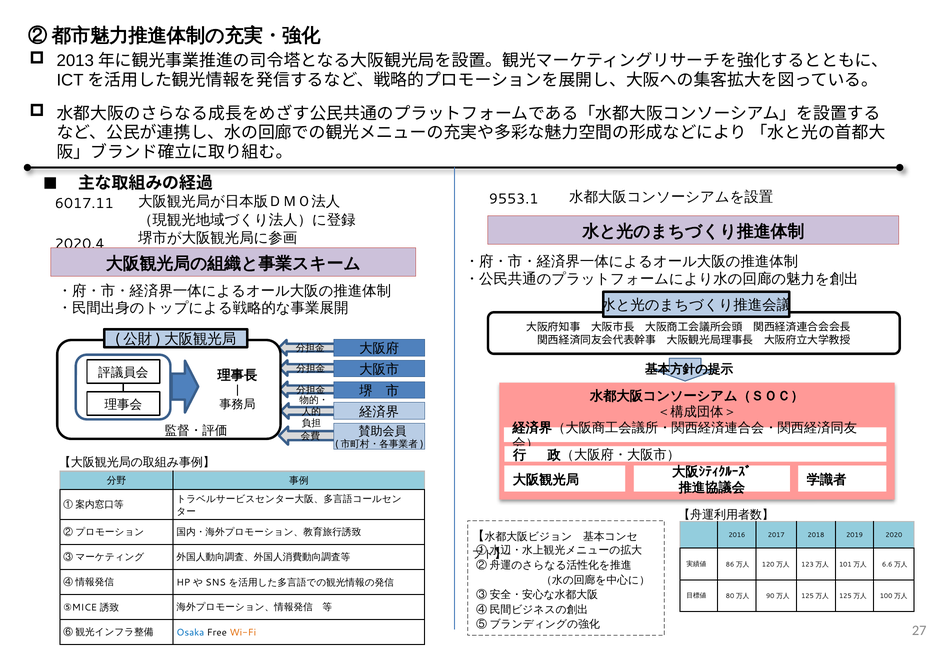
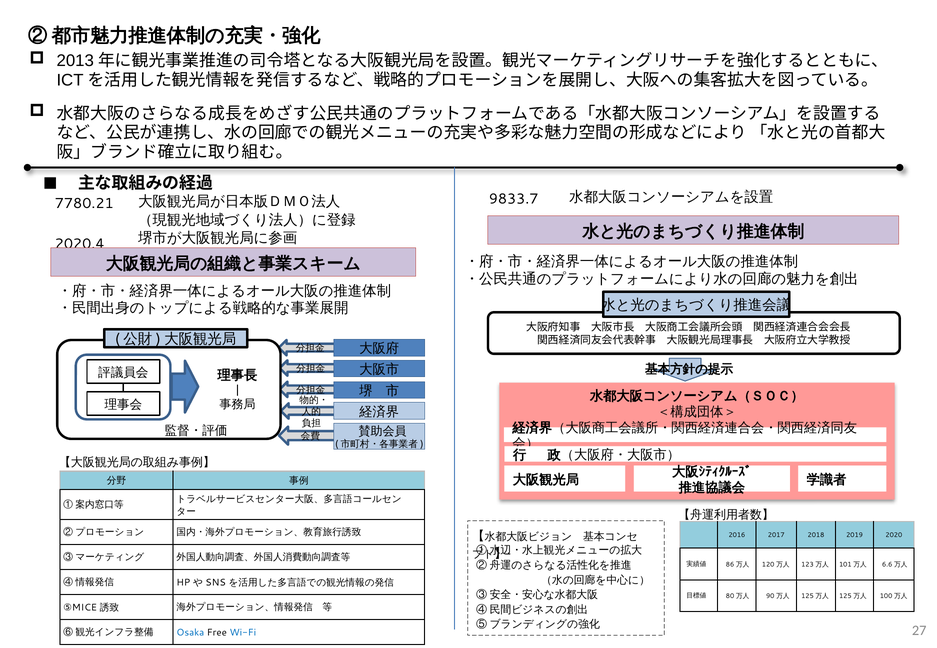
9553.1: 9553.1 -> 9833.7
6017.11: 6017.11 -> 7780.21
Wi-Fi colour: orange -> blue
